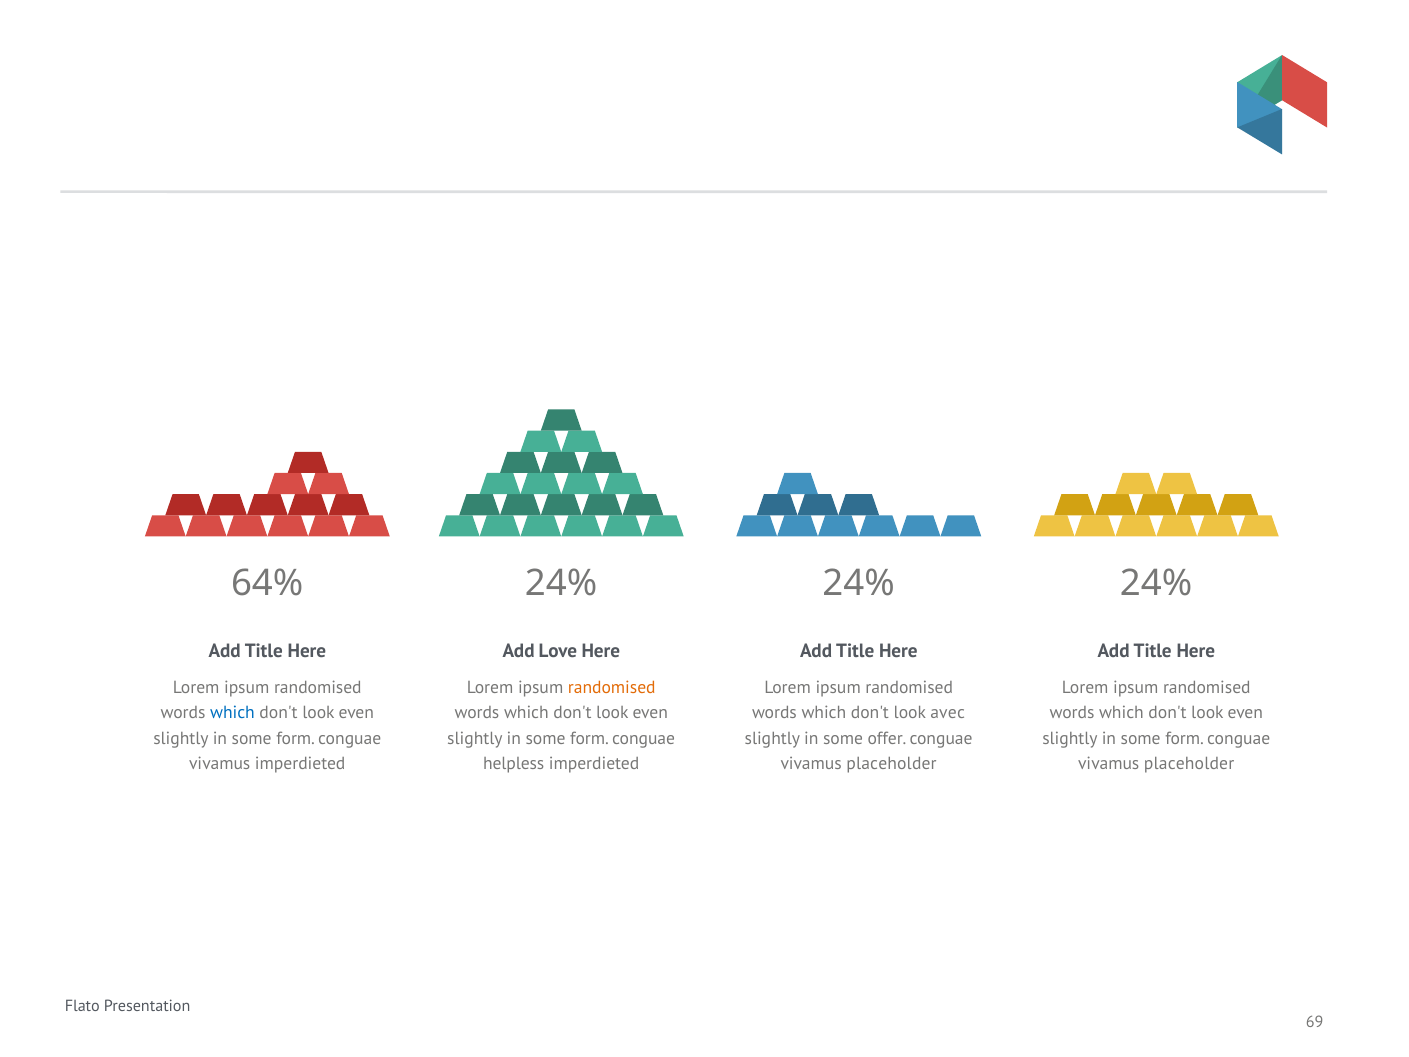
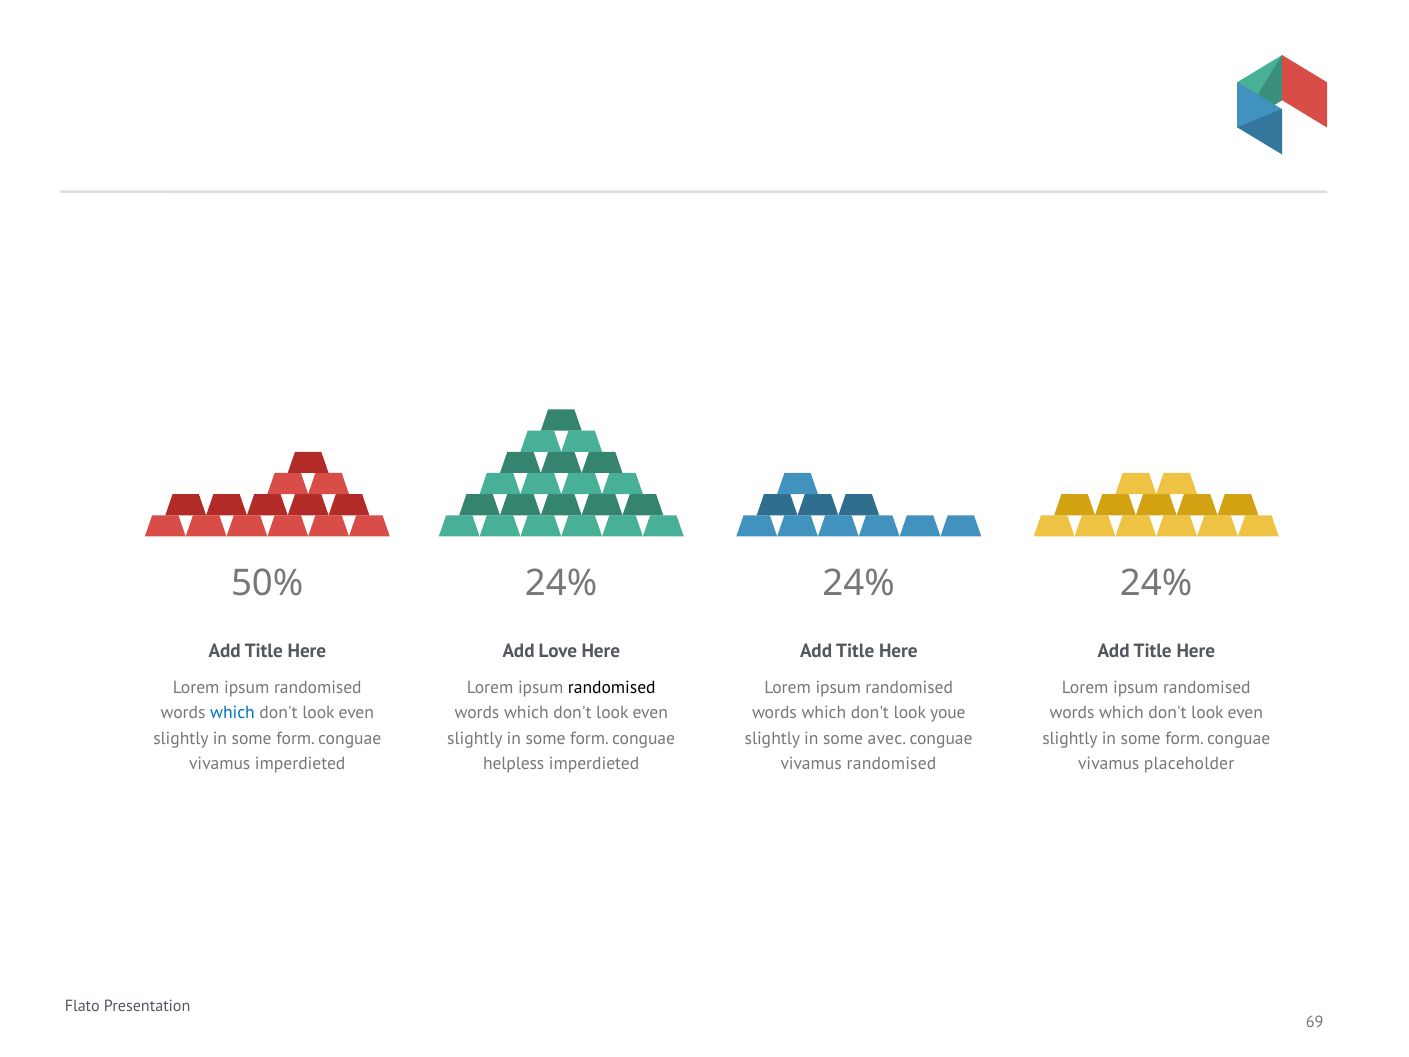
64%: 64% -> 50%
randomised at (612, 688) colour: orange -> black
avec: avec -> youe
offer: offer -> avec
placeholder at (892, 764): placeholder -> randomised
